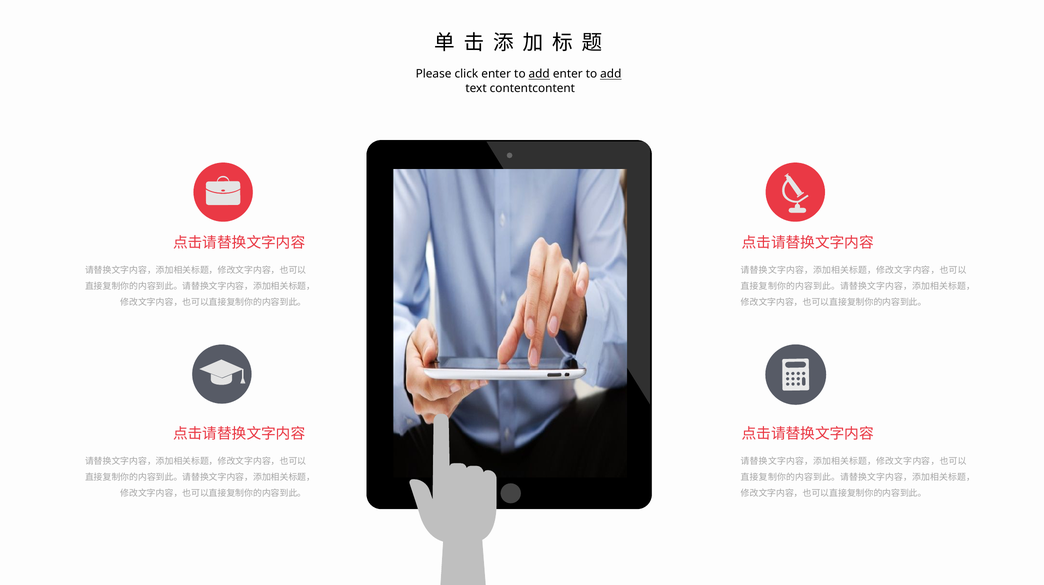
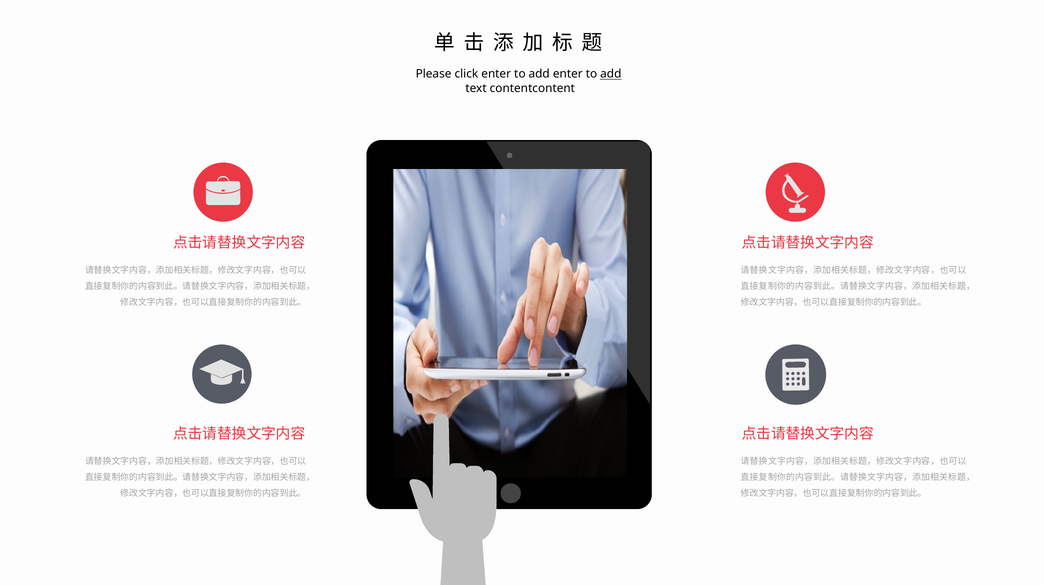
add at (539, 74) underline: present -> none
